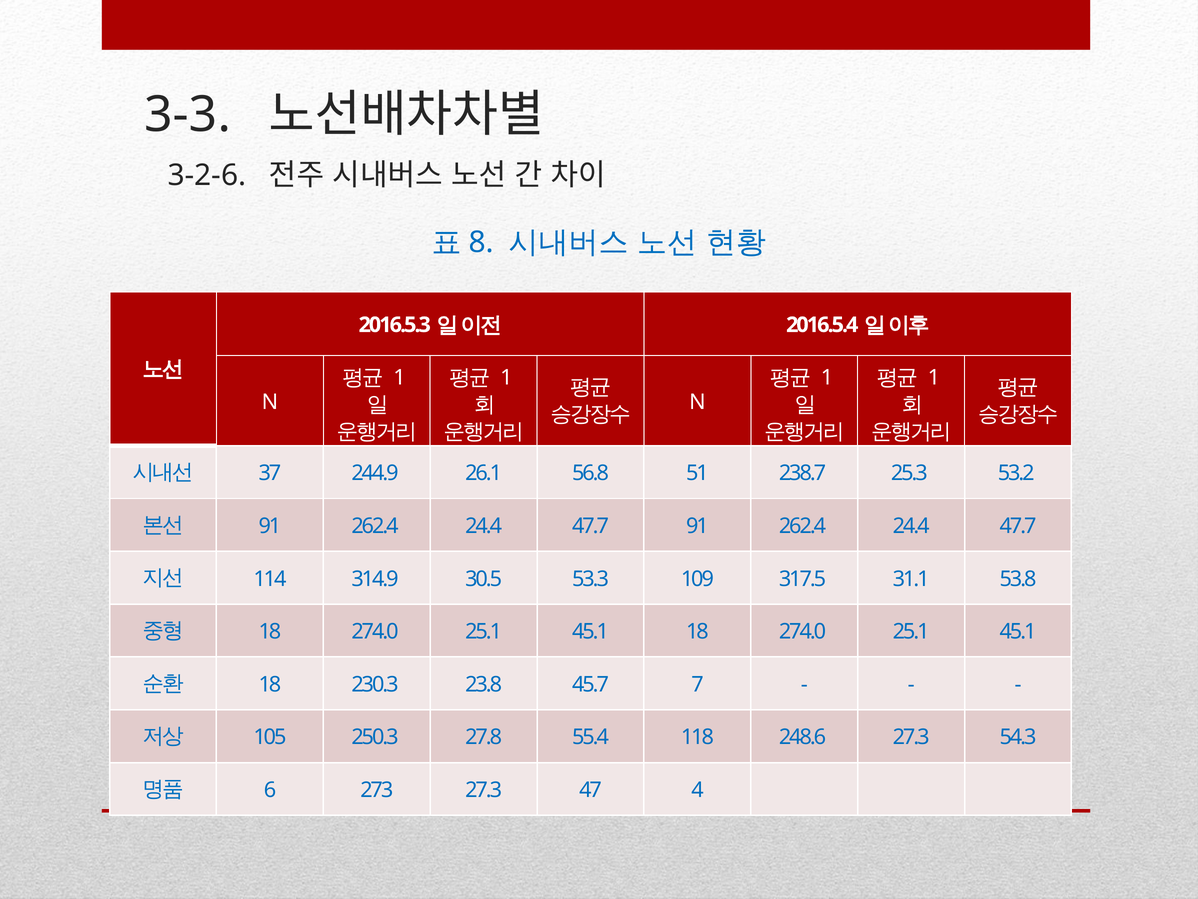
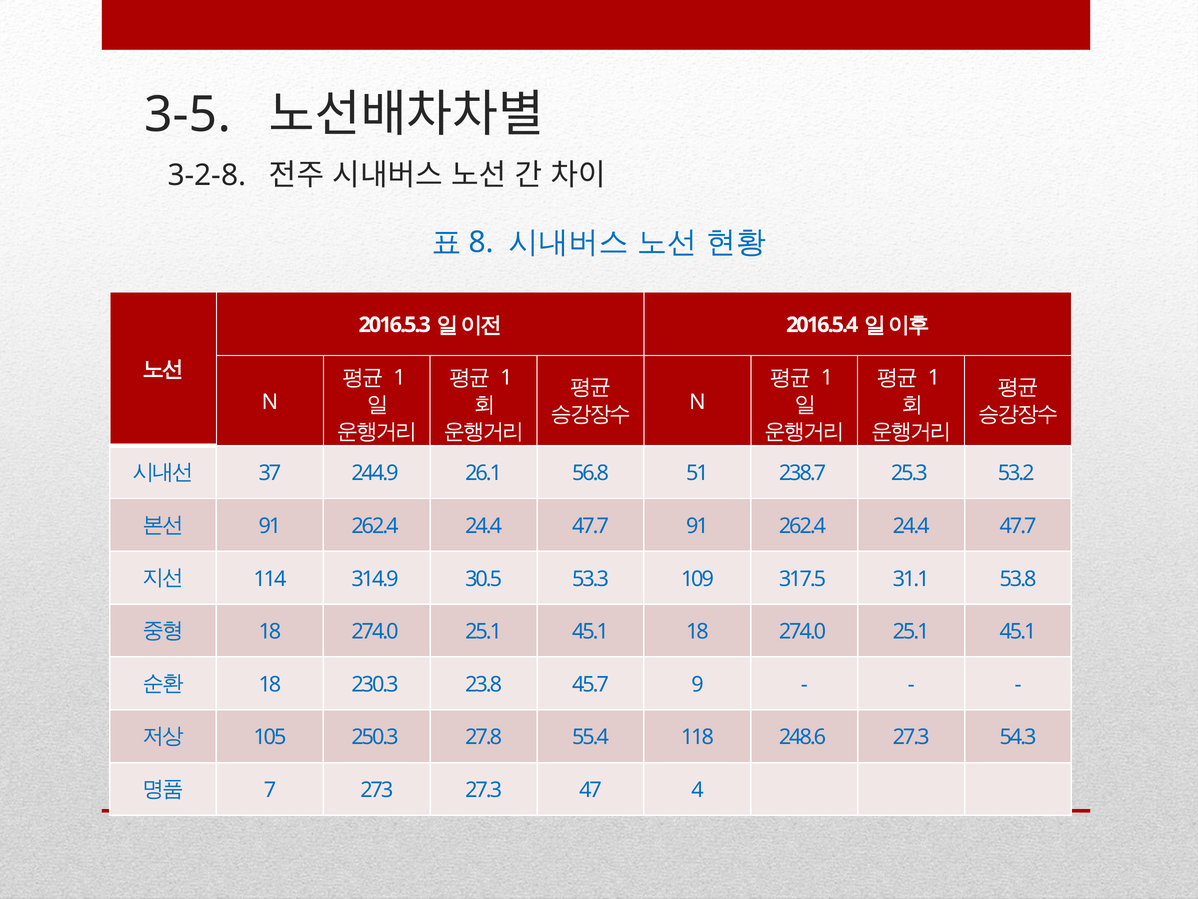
3-3: 3-3 -> 3-5
3-2-6: 3-2-6 -> 3-2-8
7: 7 -> 9
6: 6 -> 7
